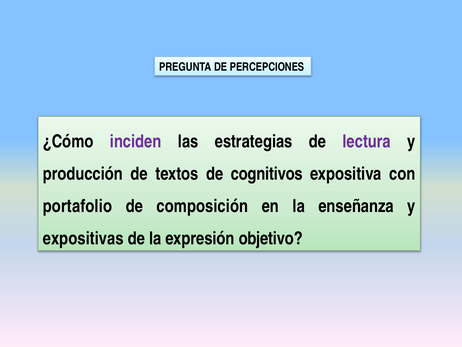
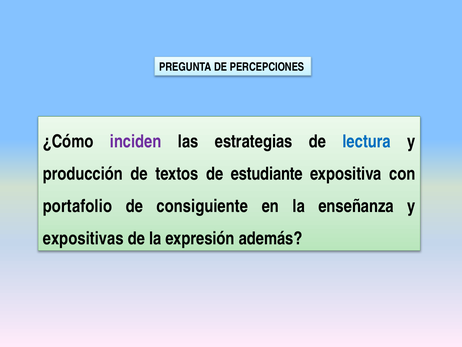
lectura colour: purple -> blue
cognitivos: cognitivos -> estudiante
composición: composición -> consiguiente
objetivo: objetivo -> además
